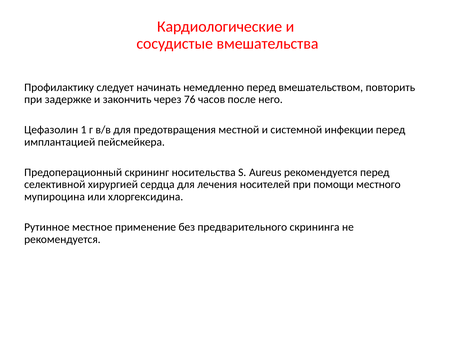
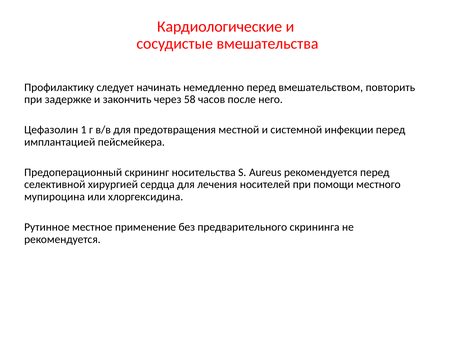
76: 76 -> 58
